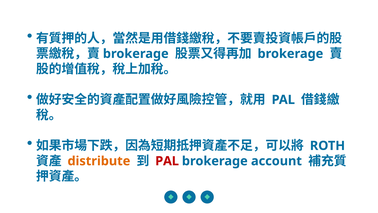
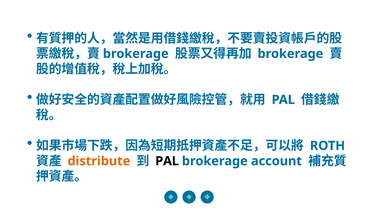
PAL at (167, 161) colour: red -> black
